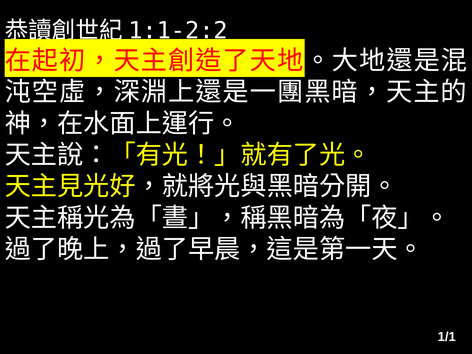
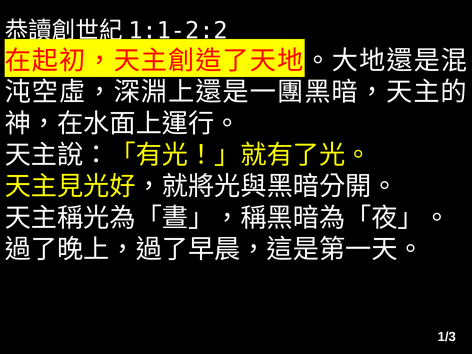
1/1: 1/1 -> 1/3
